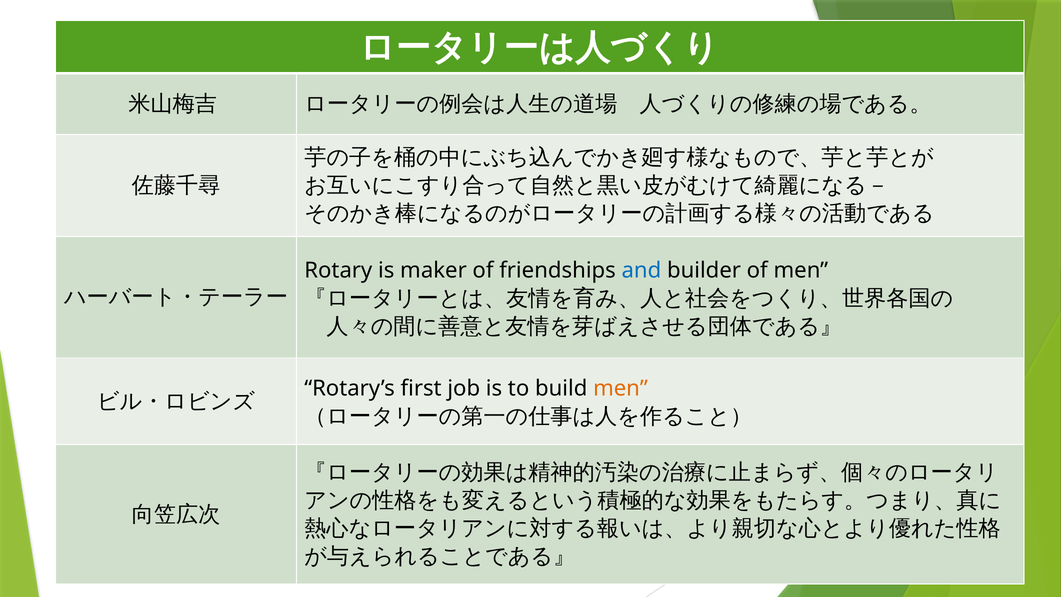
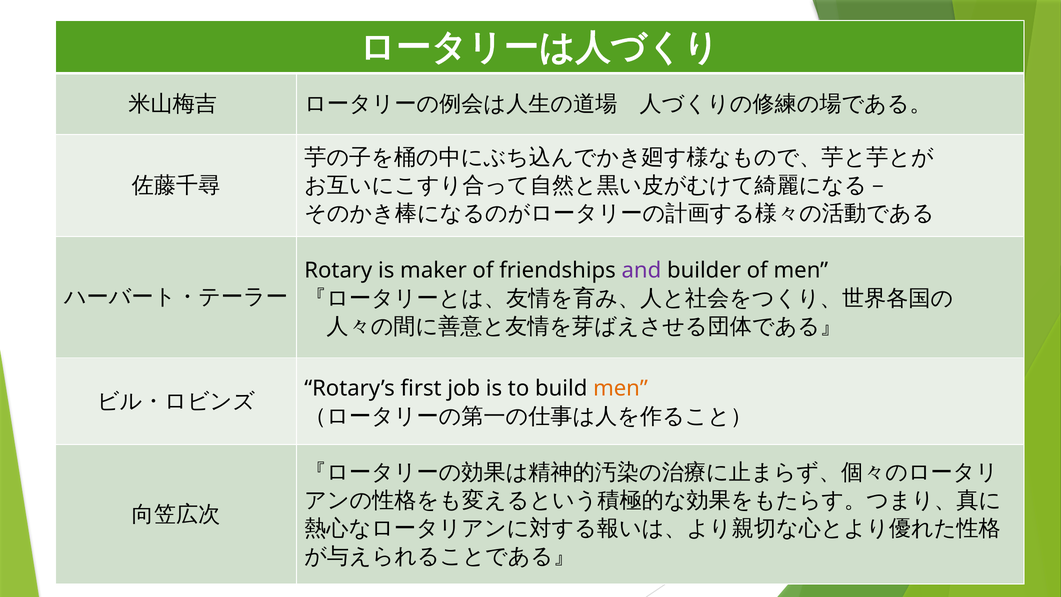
and colour: blue -> purple
